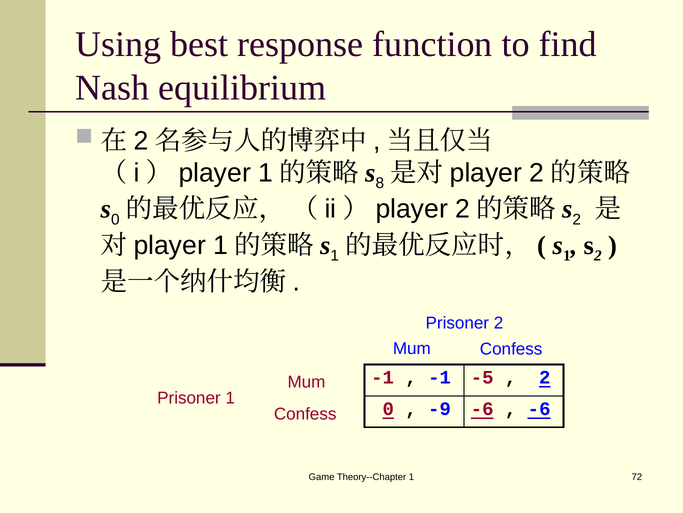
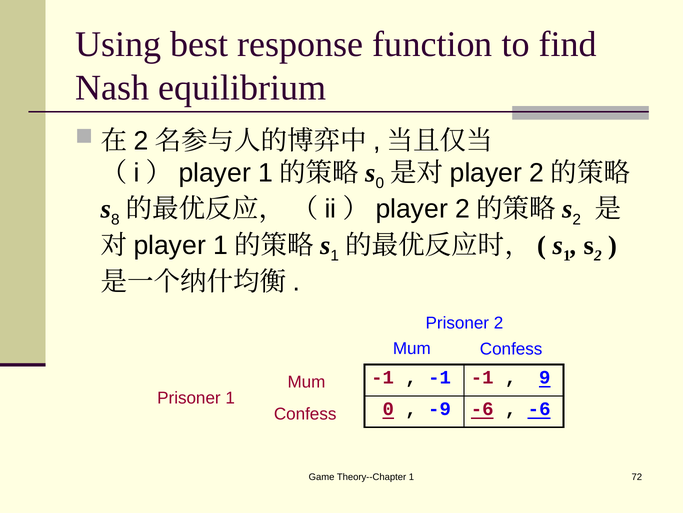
8 at (380, 183): 8 -> 0
0 at (115, 219): 0 -> 8
-1 -5: -5 -> -1
2 at (545, 377): 2 -> 9
